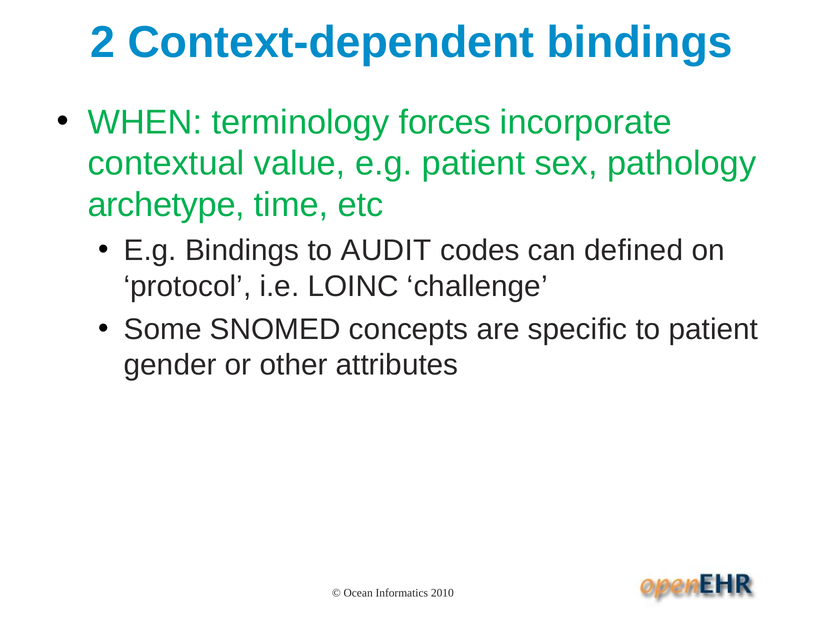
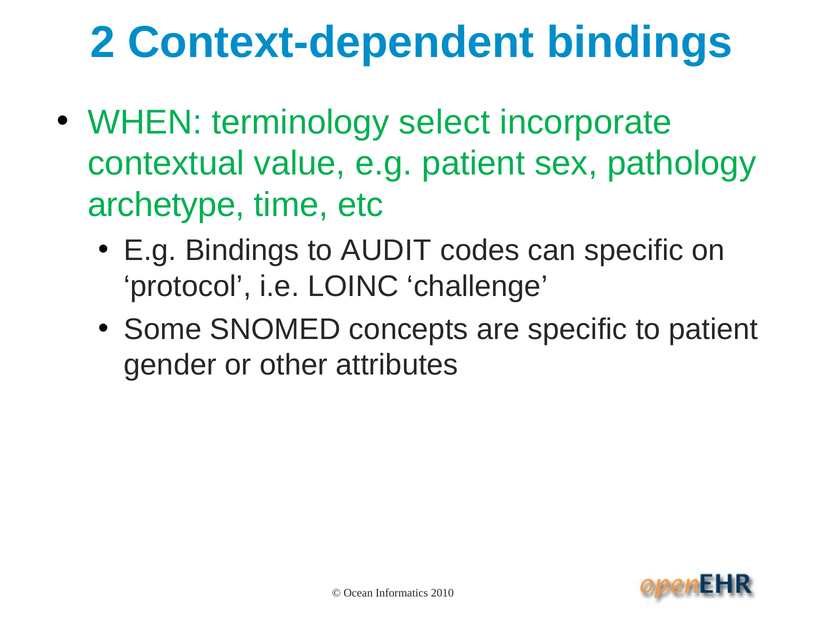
forces: forces -> select
can defined: defined -> specific
